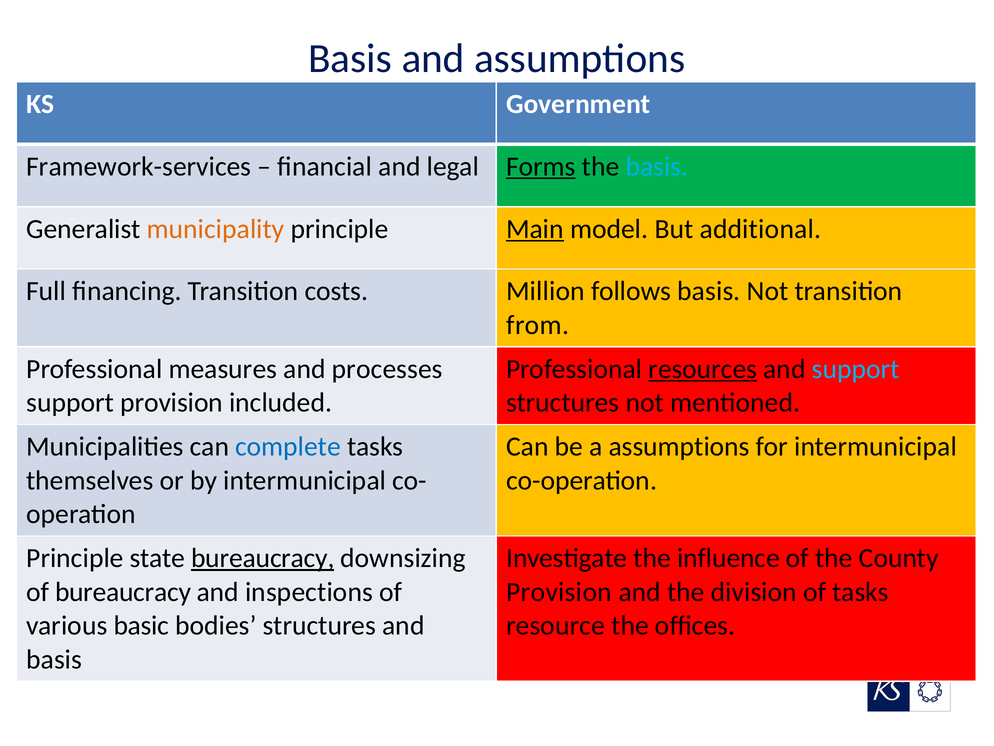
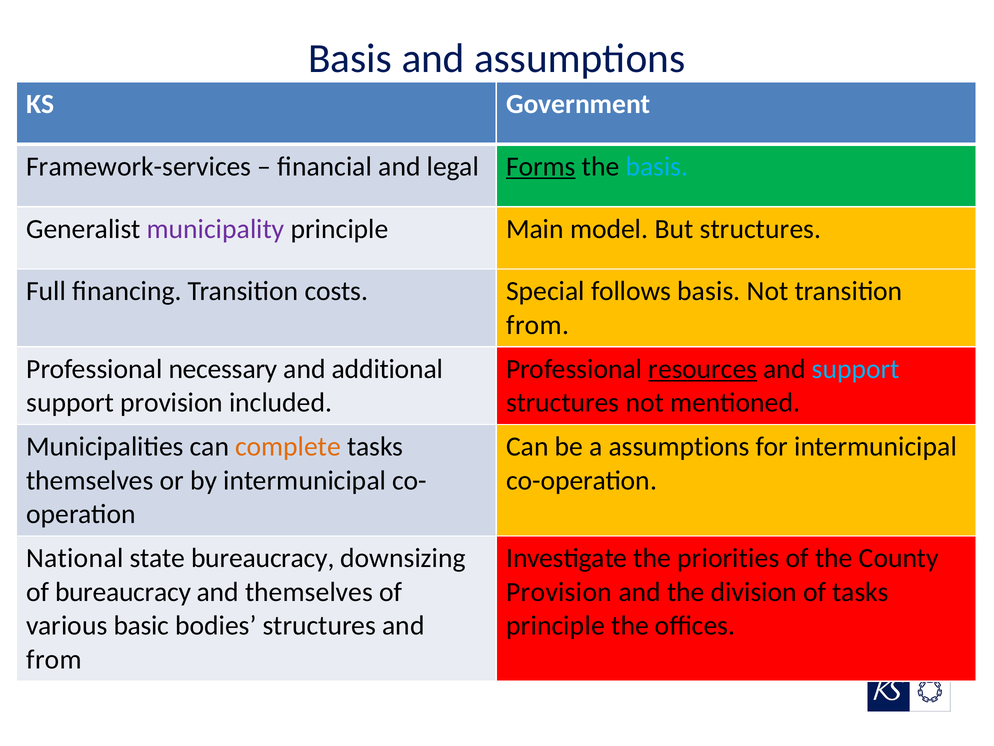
municipality colour: orange -> purple
Main underline: present -> none
But additional: additional -> structures
Million: Million -> Special
measures: measures -> necessary
processes: processes -> additional
complete colour: blue -> orange
Principle at (75, 558): Principle -> National
bureaucracy at (263, 558) underline: present -> none
influence: influence -> priorities
and inspections: inspections -> themselves
resource at (555, 625): resource -> principle
basis at (54, 659): basis -> from
